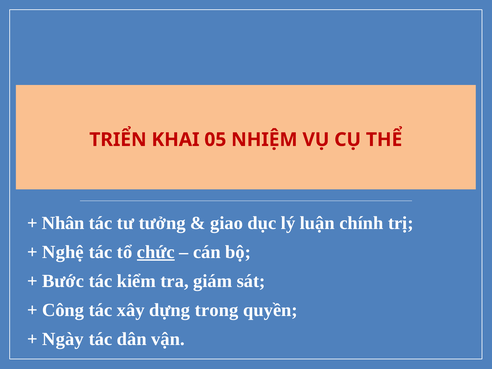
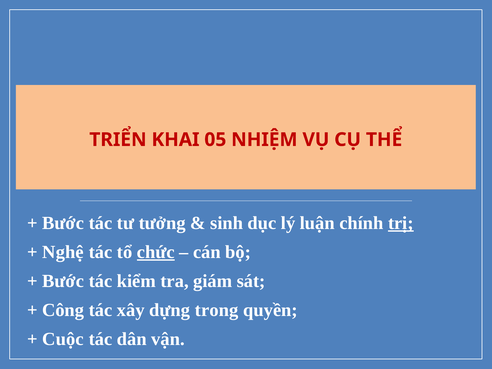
Nhân at (63, 223): Nhân -> Bước
giao: giao -> sinh
trị underline: none -> present
Ngày: Ngày -> Cuộc
